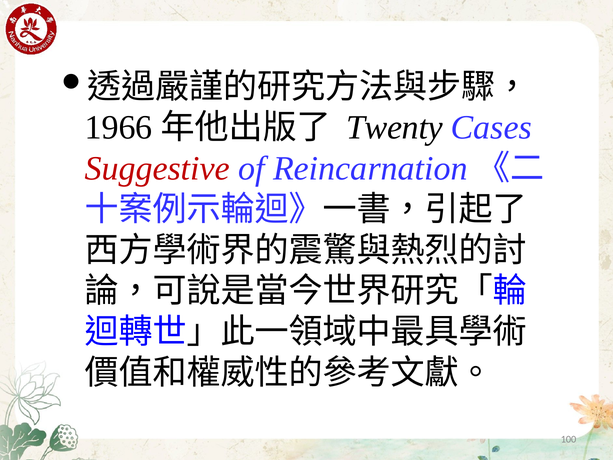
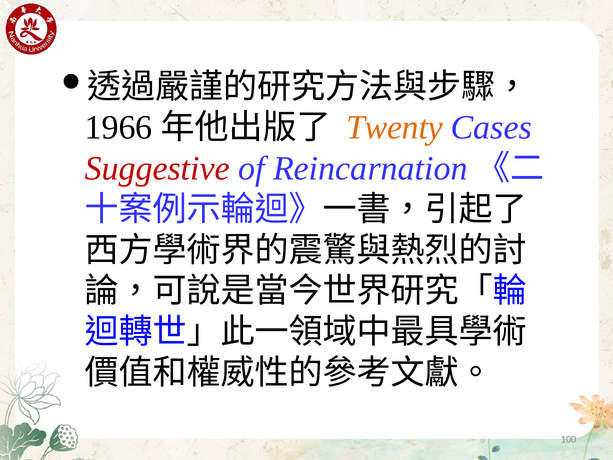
Twenty colour: black -> orange
